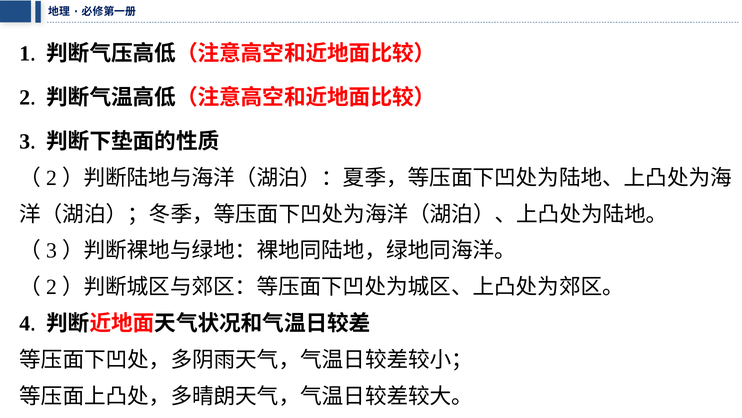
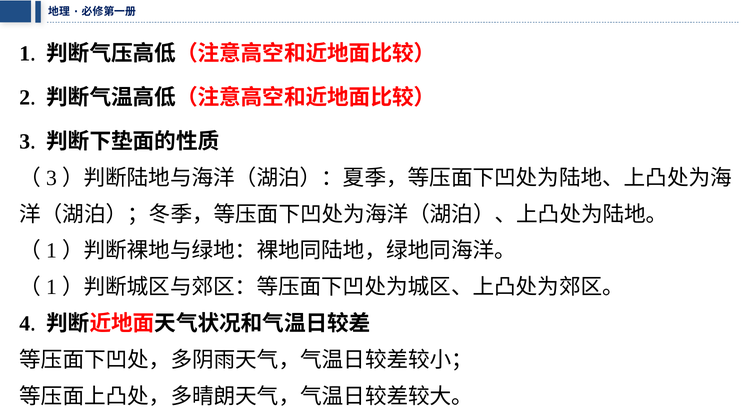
2 at (51, 178): 2 -> 3
3 at (51, 250): 3 -> 1
2 at (51, 287): 2 -> 1
